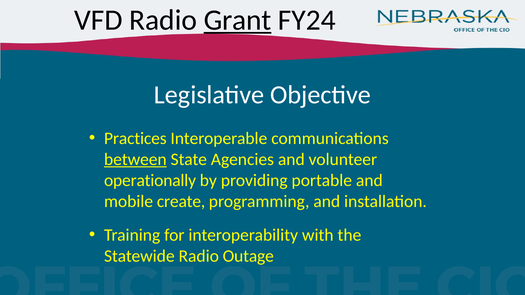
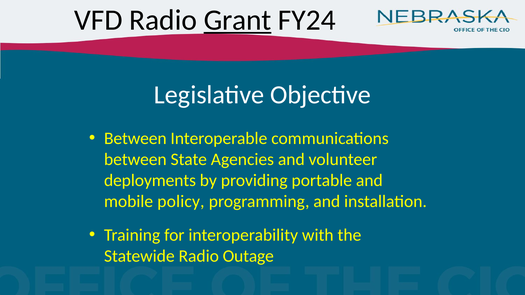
Practices at (135, 138): Practices -> Between
between at (135, 159) underline: present -> none
operationally: operationally -> deployments
create: create -> policy
